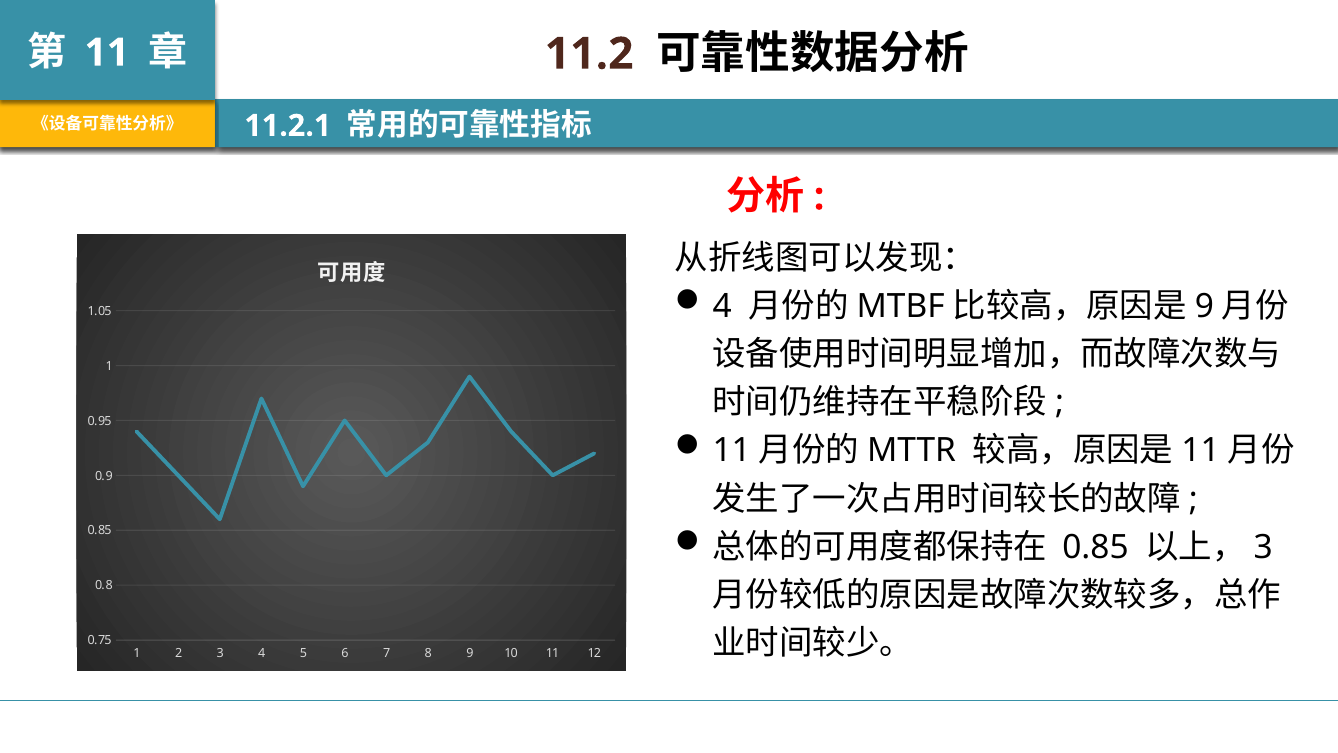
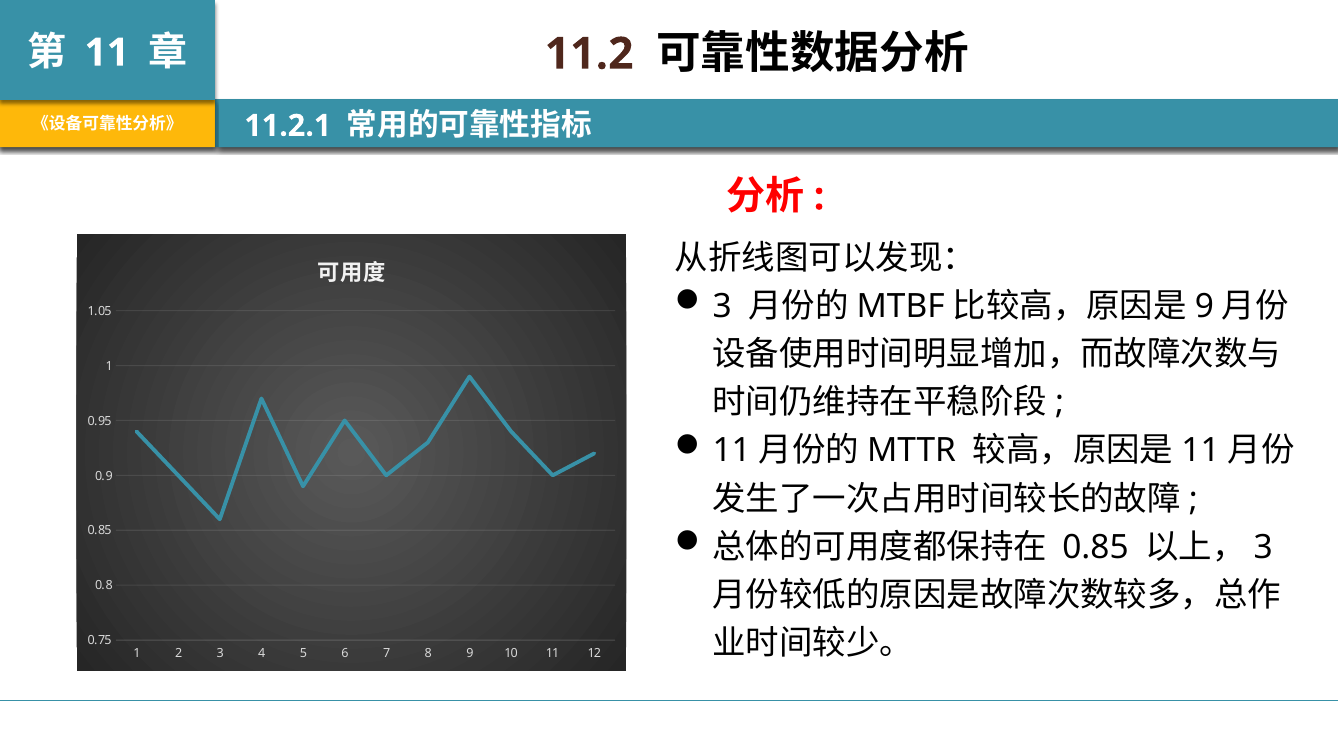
4 at (722, 306): 4 -> 3
